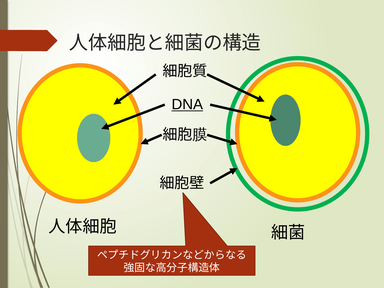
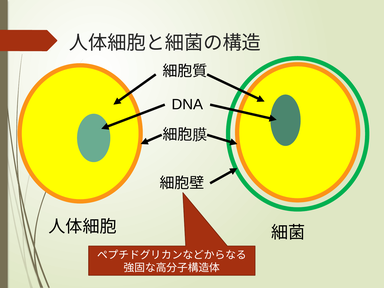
DNA underline: present -> none
